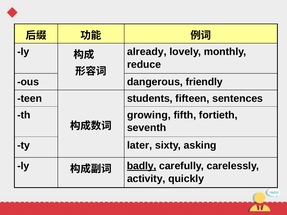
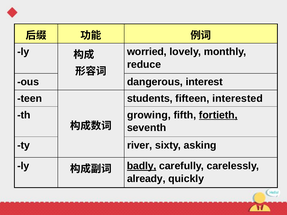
already: already -> worried
friendly: friendly -> interest
sentences: sentences -> interested
fortieth underline: none -> present
later: later -> river
activity: activity -> already
